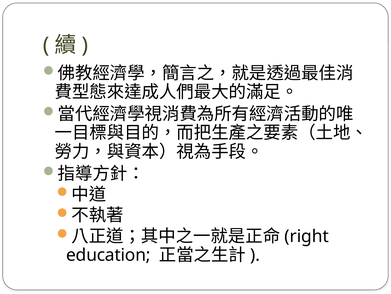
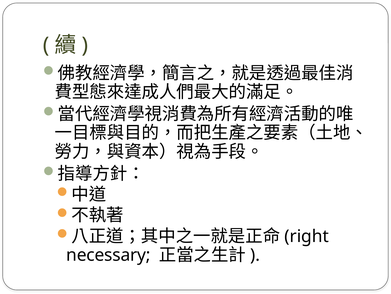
education: education -> necessary
